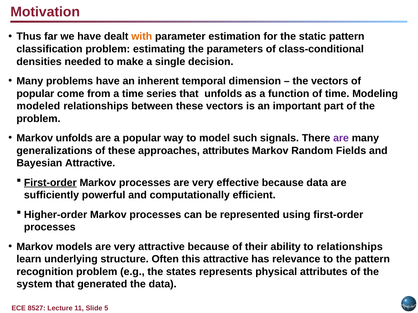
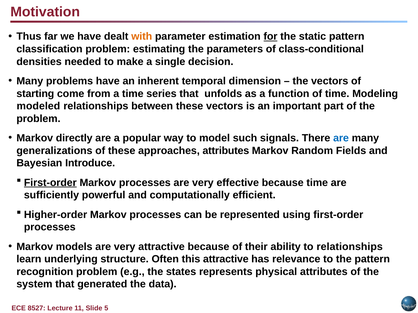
for underline: none -> present
popular at (35, 94): popular -> starting
Markov unfolds: unfolds -> directly
are at (341, 138) colour: purple -> blue
Bayesian Attractive: Attractive -> Introduce
because data: data -> time
